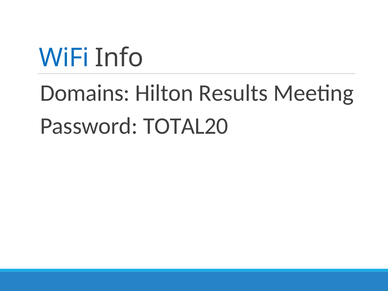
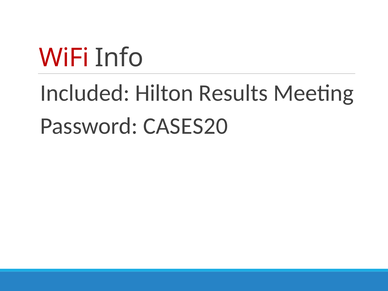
WiFi colour: blue -> red
Domains: Domains -> Included
TOTAL20: TOTAL20 -> CASES20
